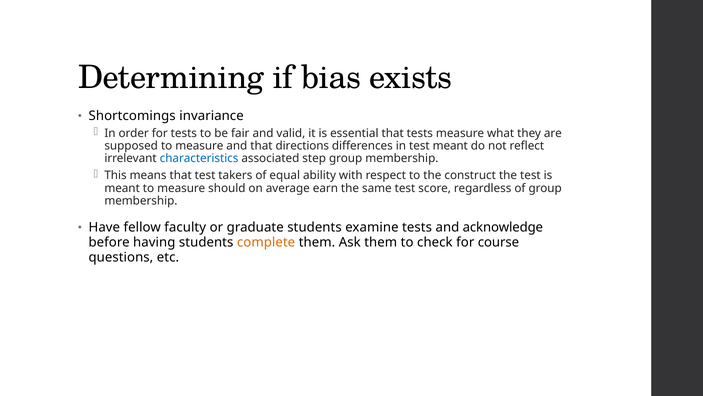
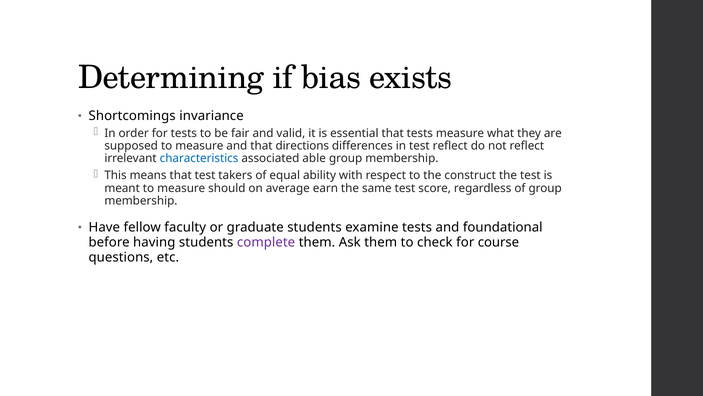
test meant: meant -> reflect
step: step -> able
acknowledge: acknowledge -> foundational
complete colour: orange -> purple
